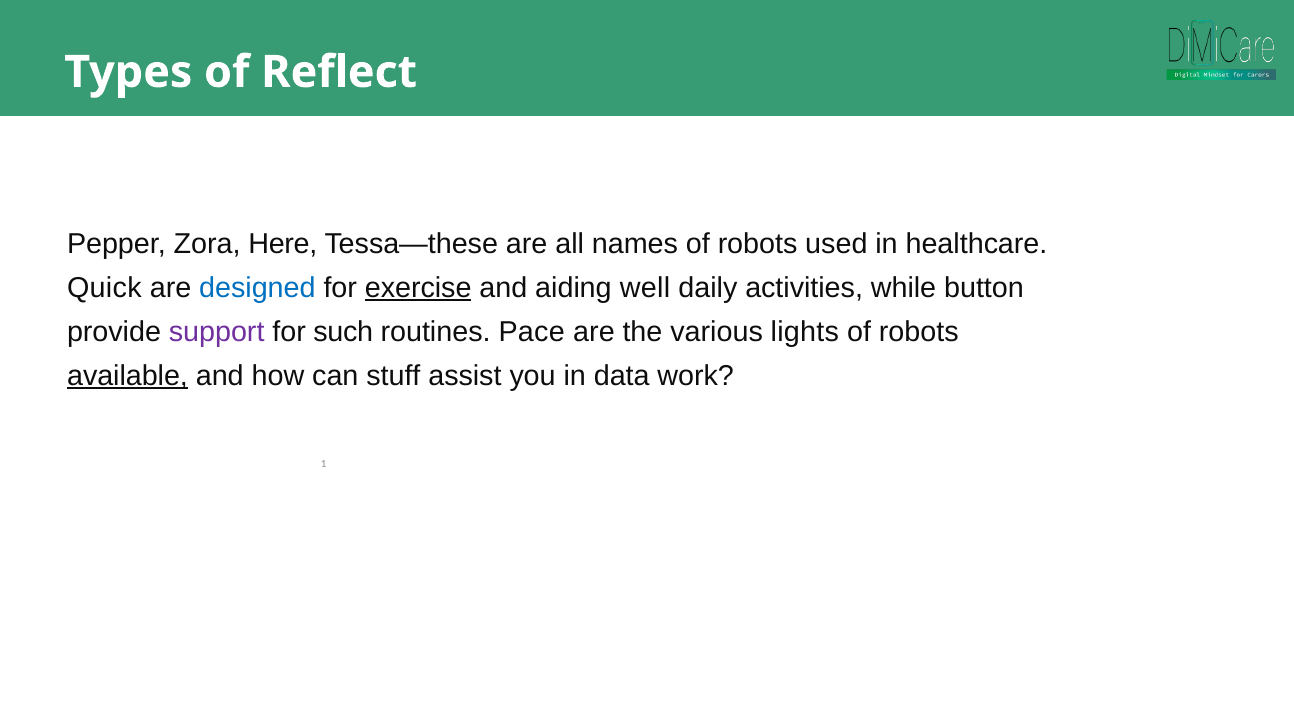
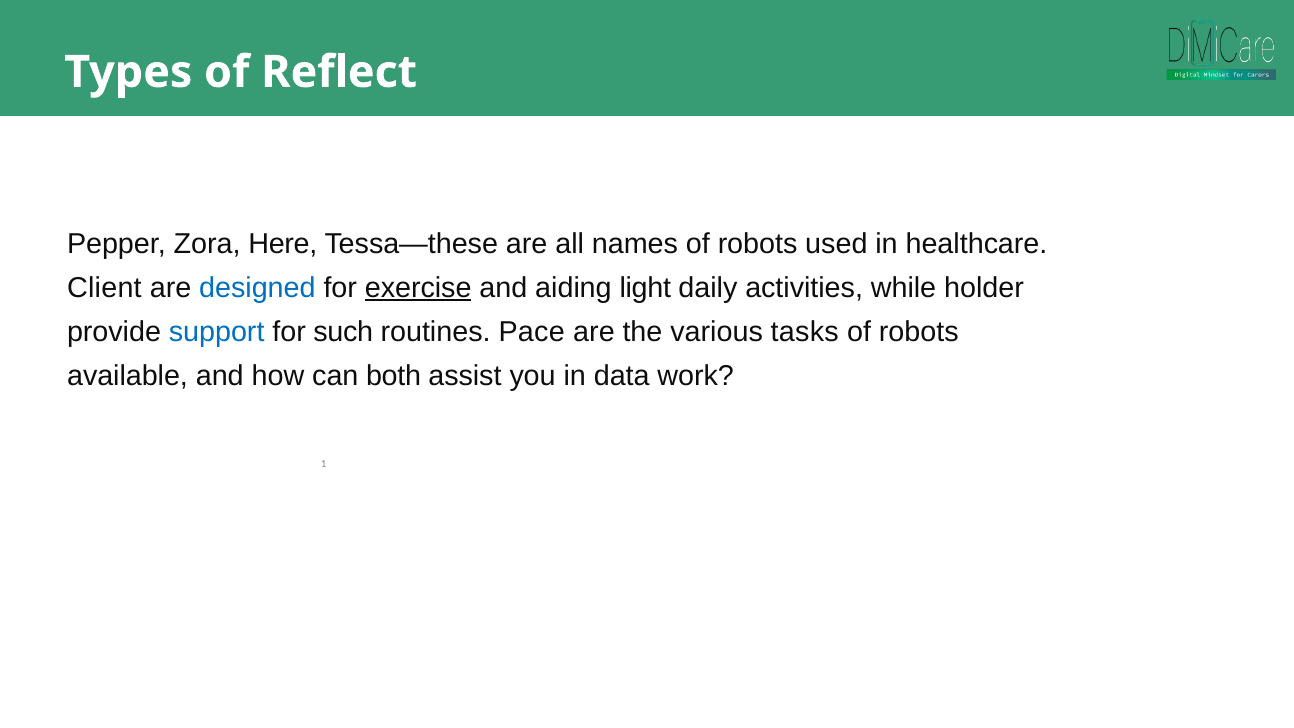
Quick: Quick -> Client
well: well -> light
button: button -> holder
support colour: purple -> blue
lights: lights -> tasks
available underline: present -> none
stuff: stuff -> both
